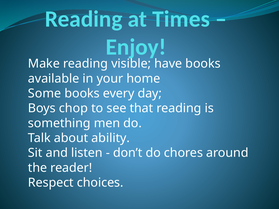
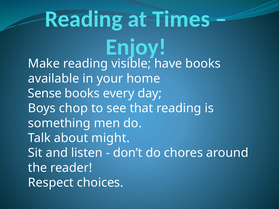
Some: Some -> Sense
ability: ability -> might
